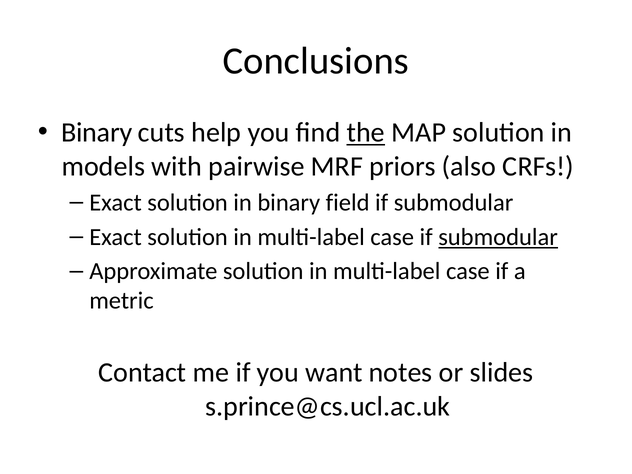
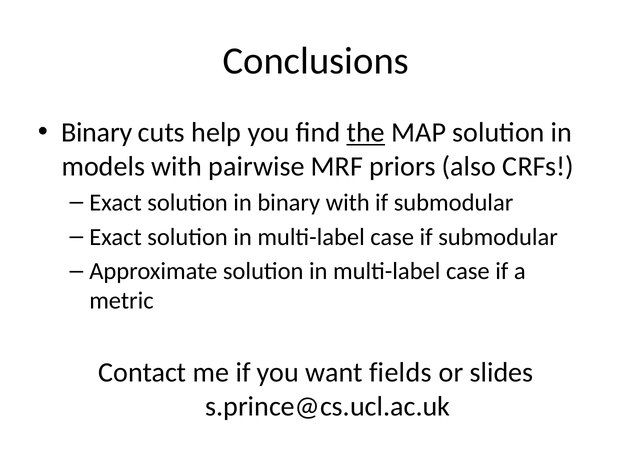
binary field: field -> with
submodular at (498, 237) underline: present -> none
notes: notes -> fields
